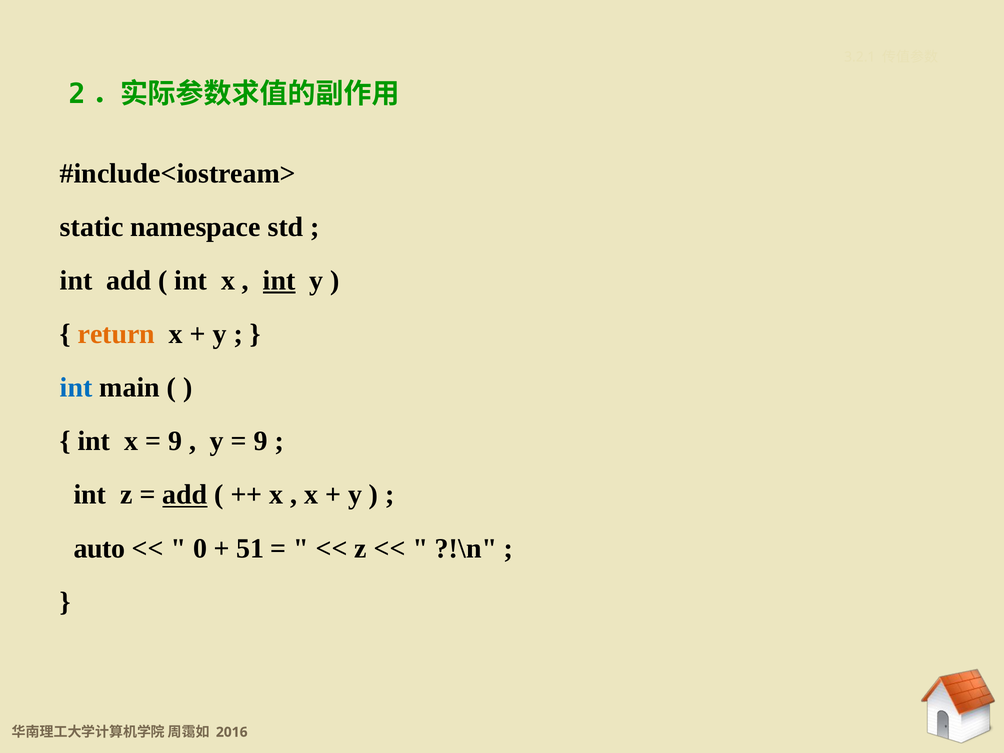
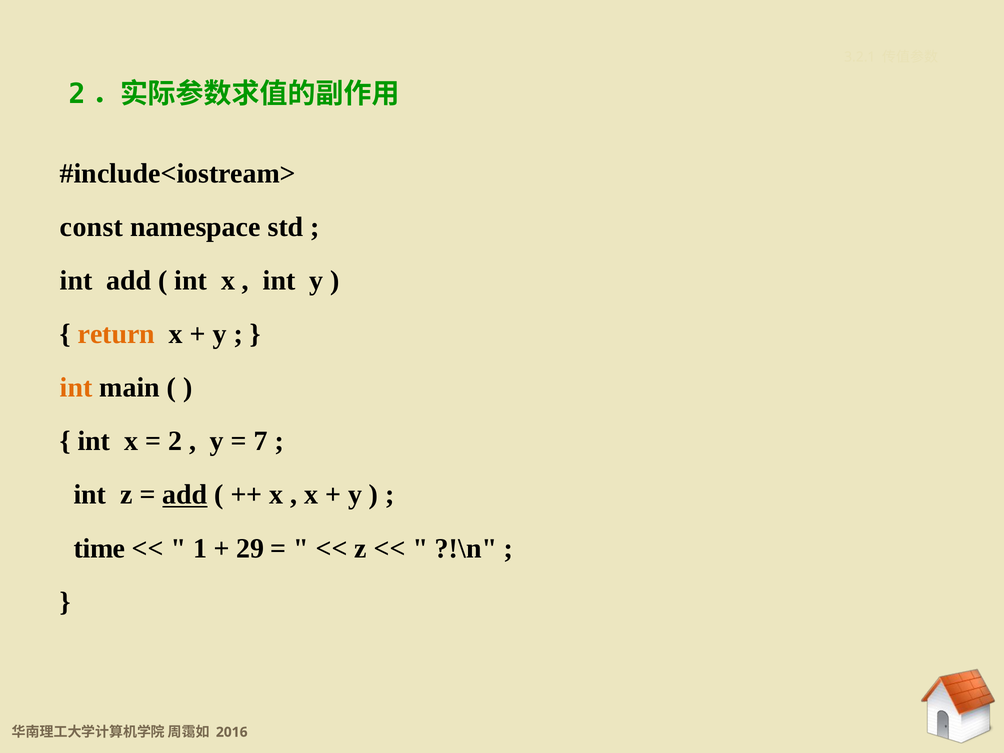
static: static -> const
int at (279, 281) underline: present -> none
int at (76, 388) colour: blue -> orange
9 at (175, 441): 9 -> 2
9 at (261, 441): 9 -> 7
auto: auto -> time
0: 0 -> 1
51: 51 -> 29
